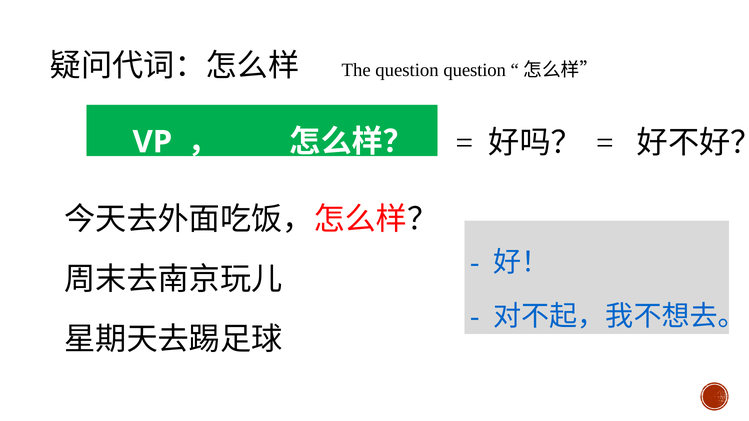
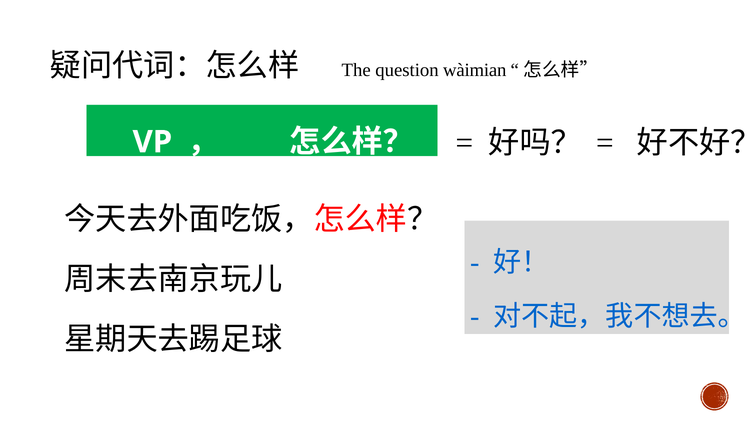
question question: question -> wàimian
